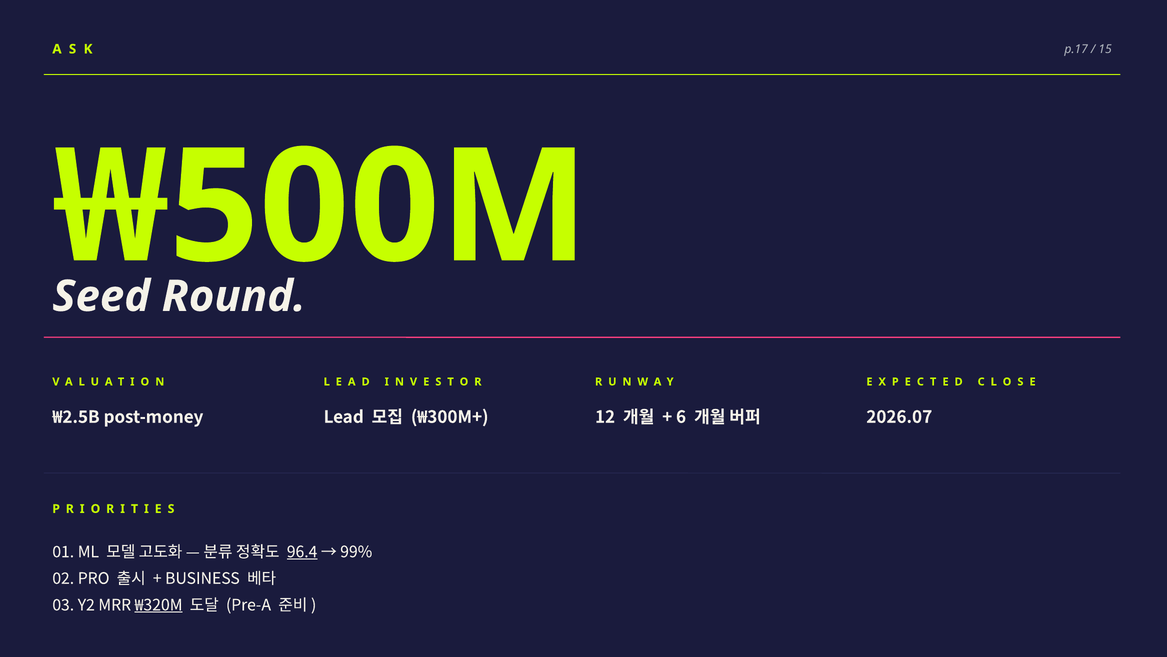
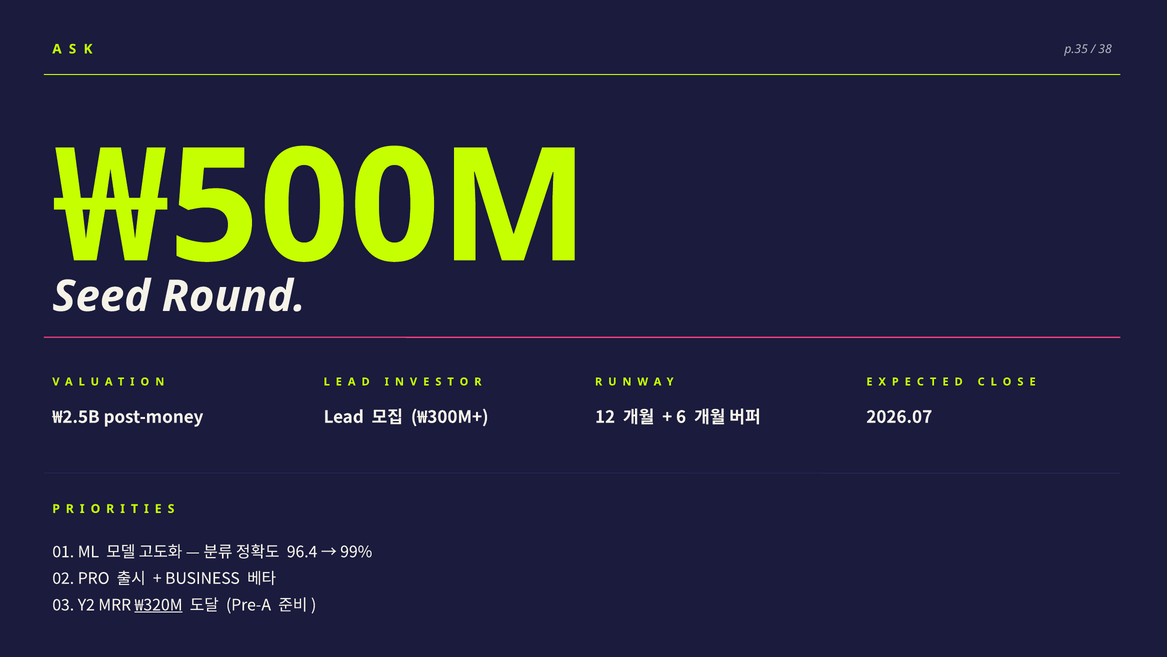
p.17: p.17 -> p.35
15: 15 -> 38
96.4 underline: present -> none
